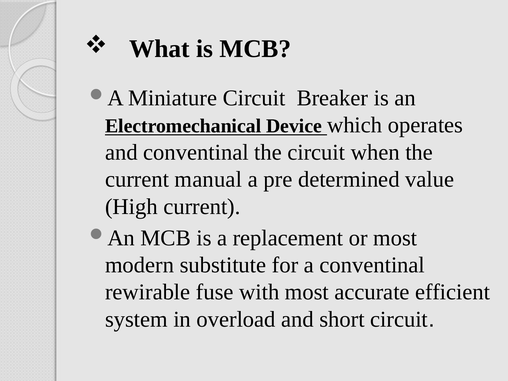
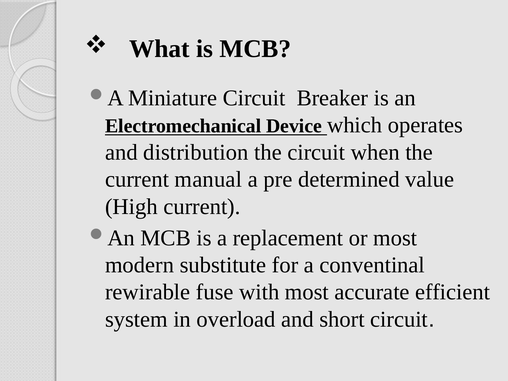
and conventinal: conventinal -> distribution
